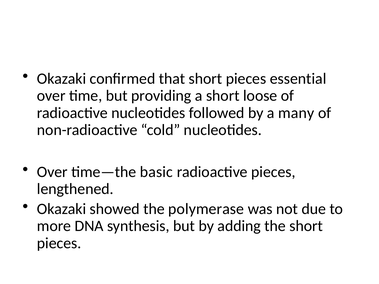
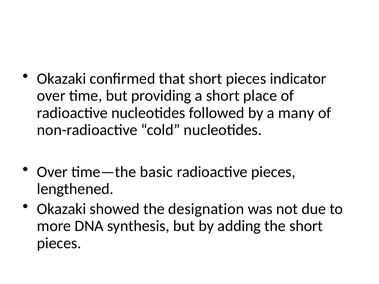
essential: essential -> indicator
loose: loose -> place
polymerase: polymerase -> designation
